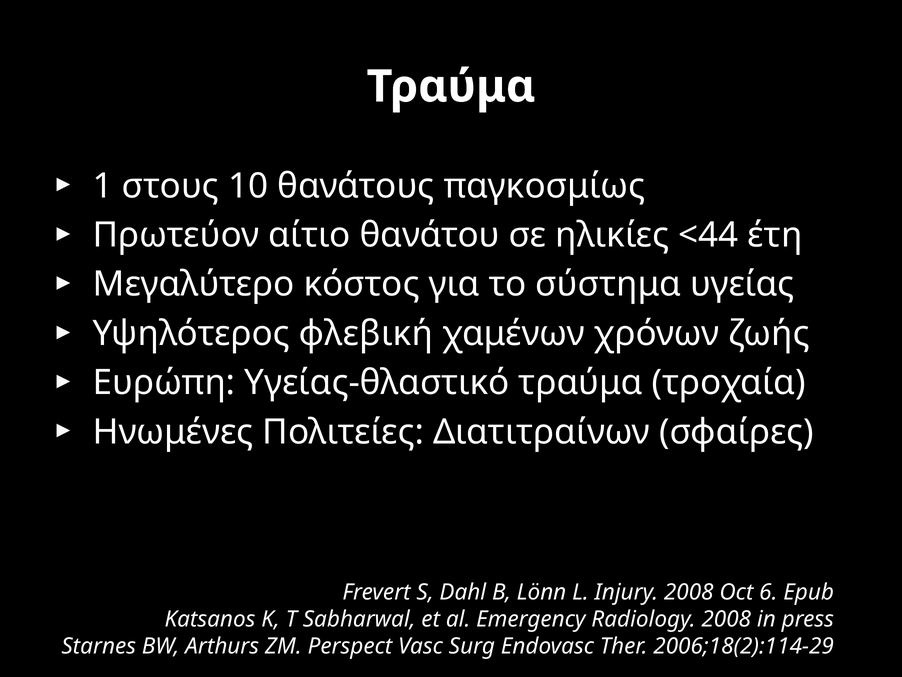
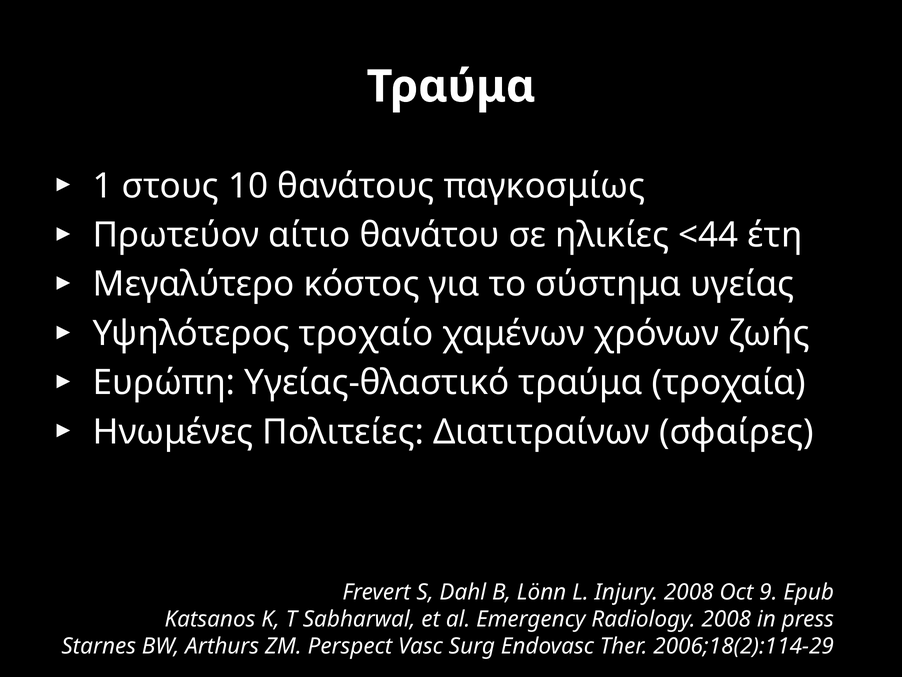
φλεβική: φλεβική -> τροχαίο
6: 6 -> 9
